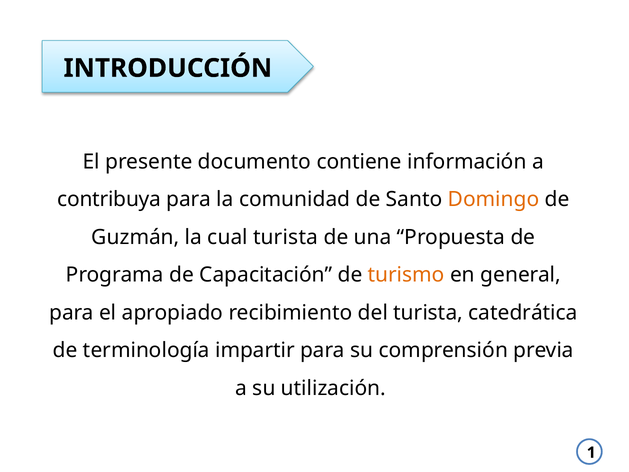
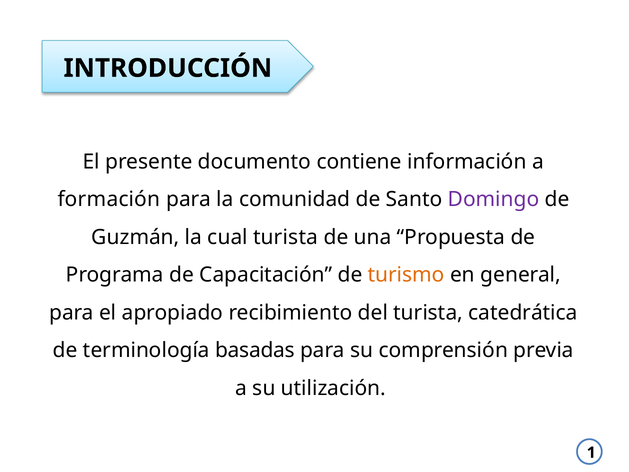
contribuya: contribuya -> formación
Domingo colour: orange -> purple
impartir: impartir -> basadas
